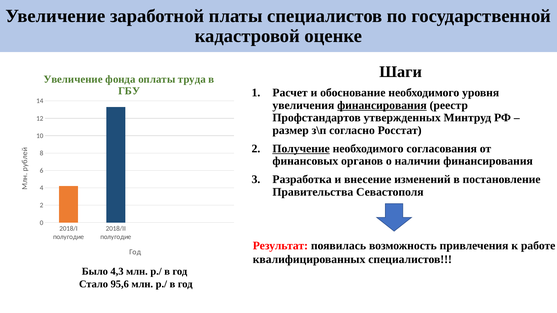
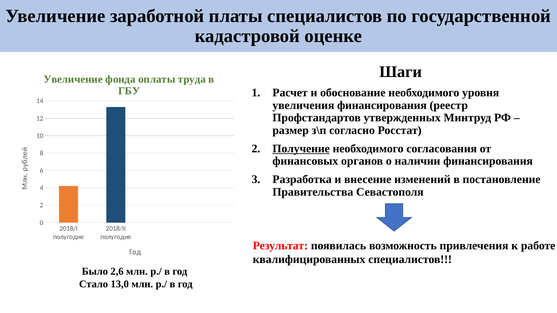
финансирования at (382, 105) underline: present -> none
4,3: 4,3 -> 2,6
95,6: 95,6 -> 13,0
